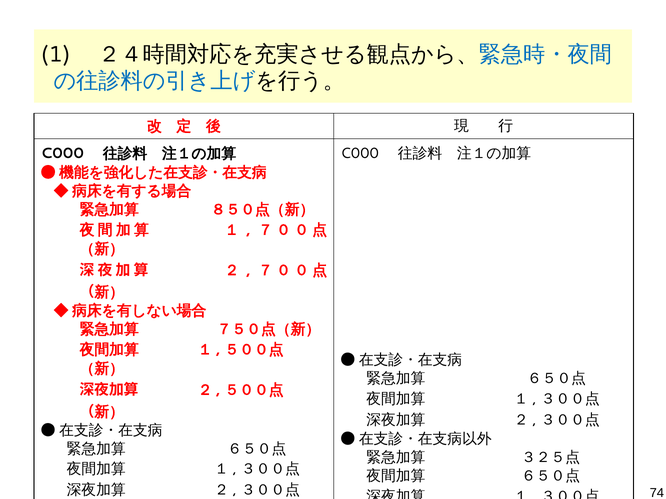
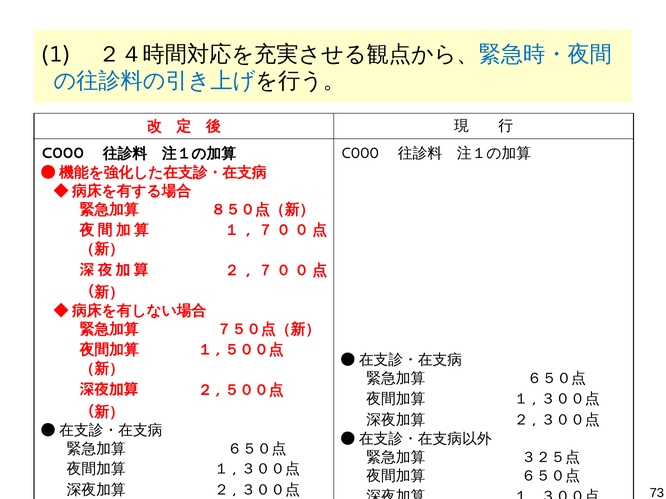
74: 74 -> 73
